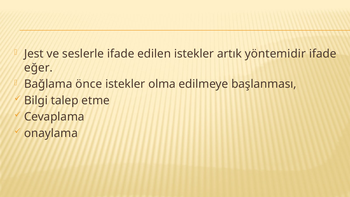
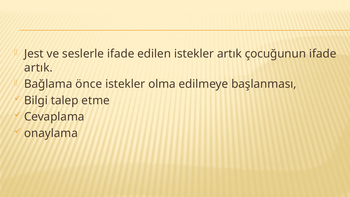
yöntemidir: yöntemidir -> çocuğunun
eğer at (38, 68): eğer -> artık
